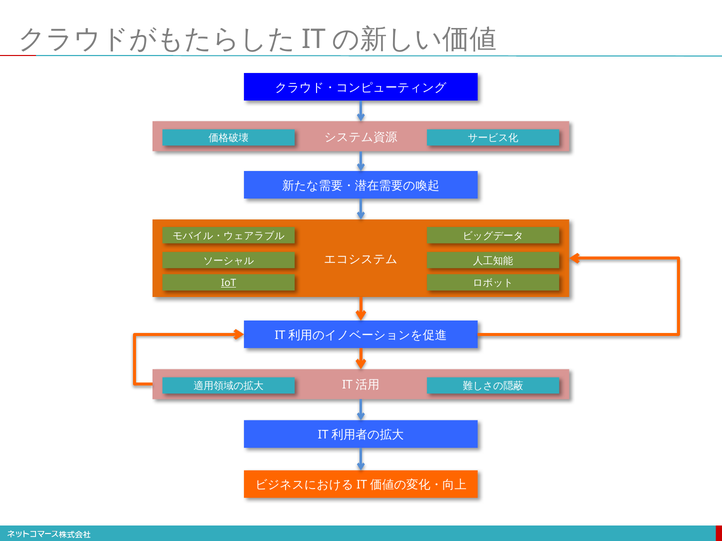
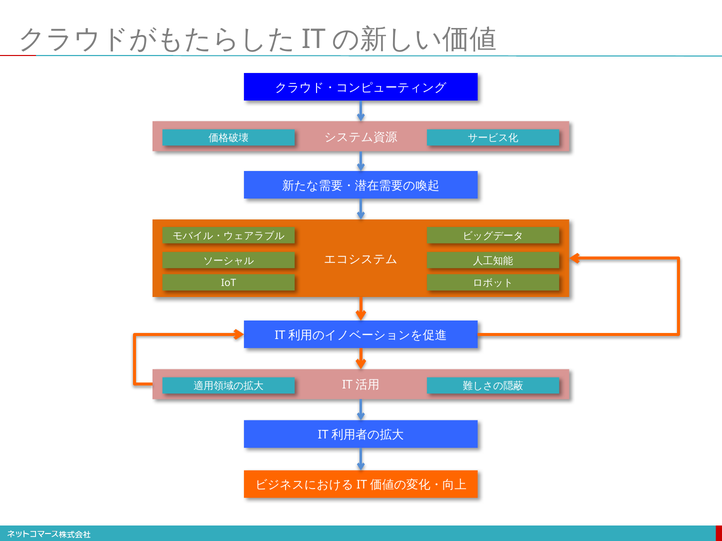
IoT underline: present -> none
